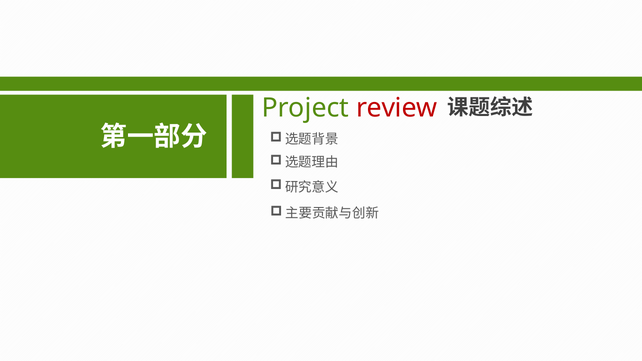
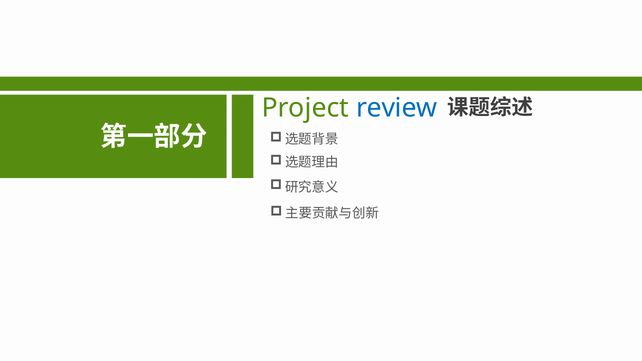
review colour: red -> blue
